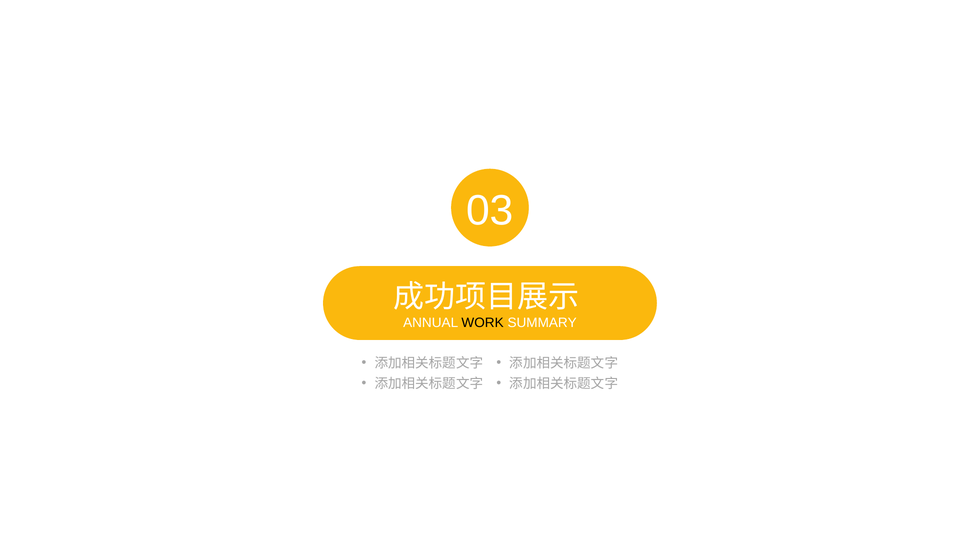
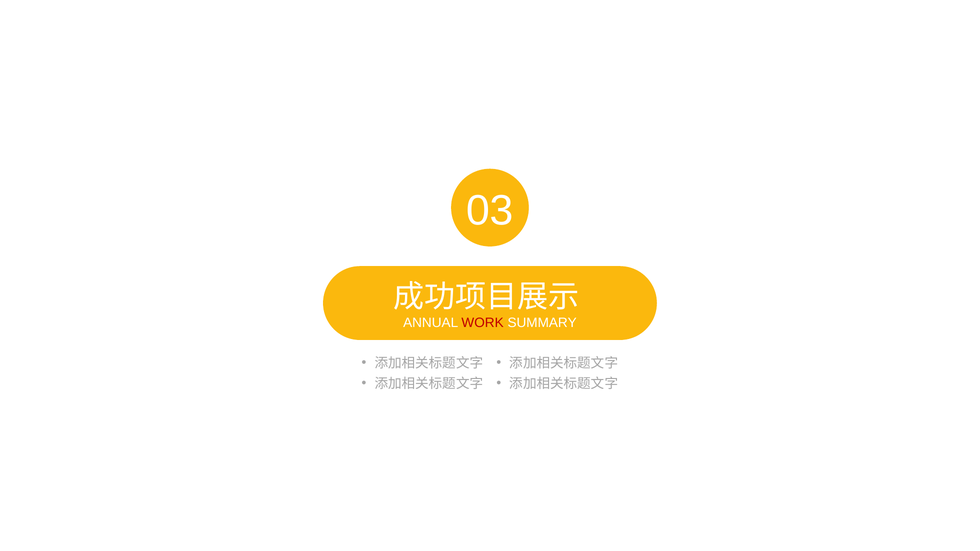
WORK colour: black -> red
